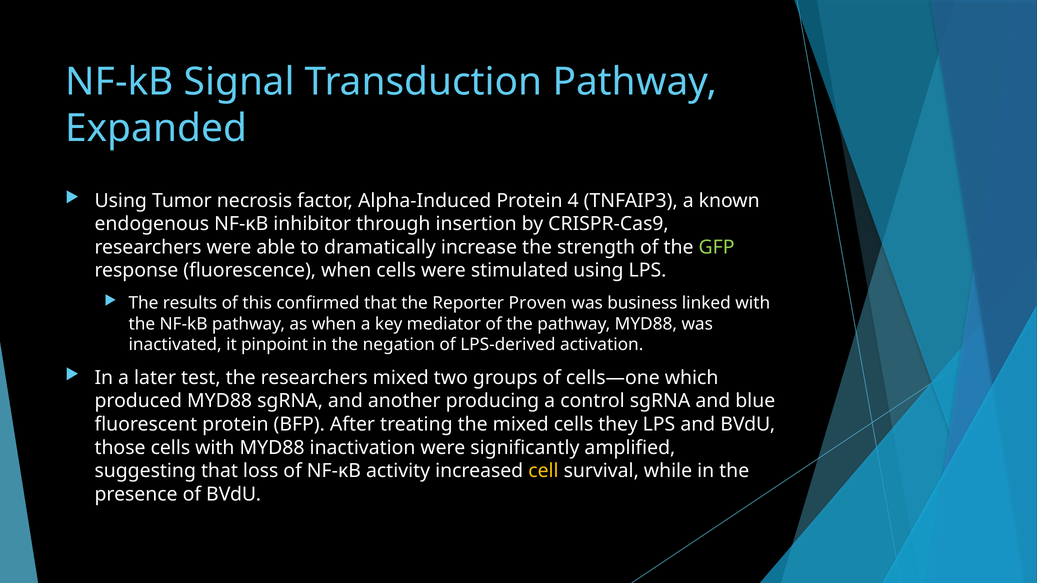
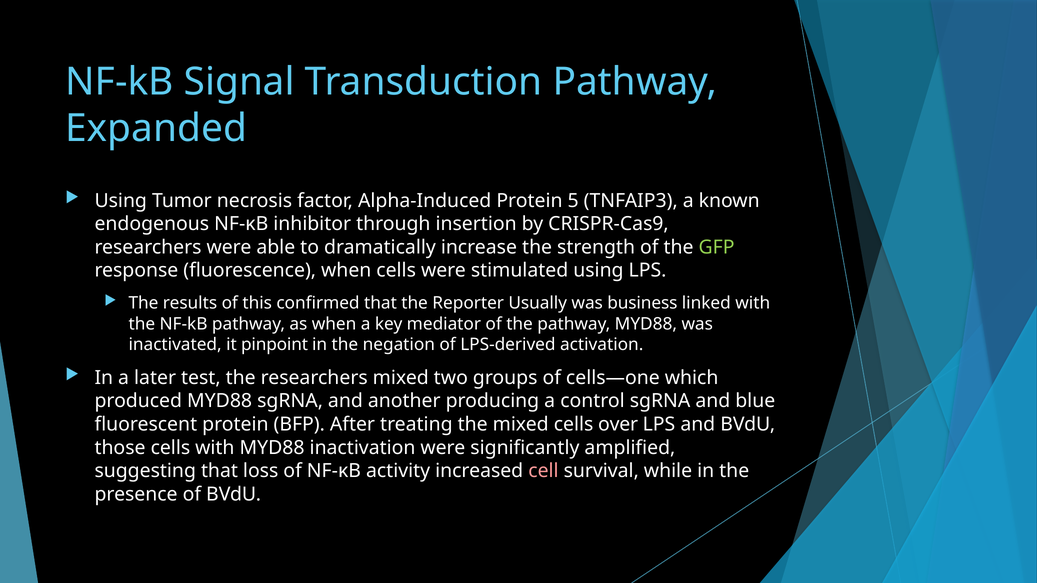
4: 4 -> 5
Proven: Proven -> Usually
they: they -> over
cell colour: yellow -> pink
